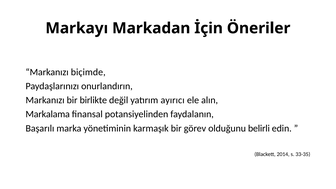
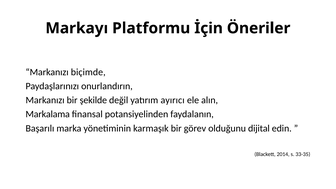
Markadan: Markadan -> Platformu
birlikte: birlikte -> şekilde
belirli: belirli -> dijital
